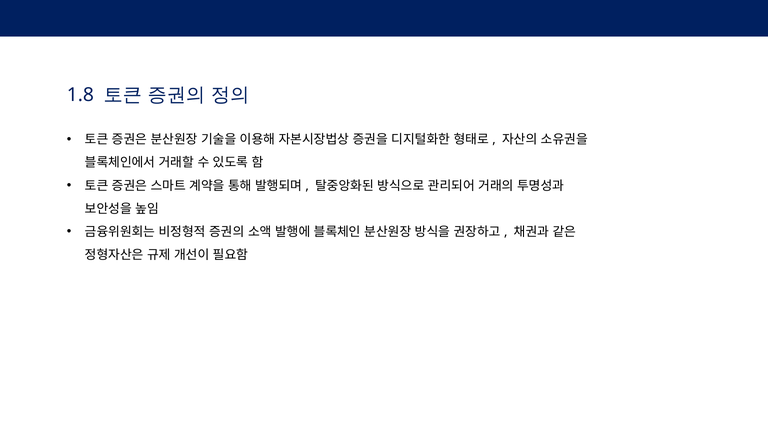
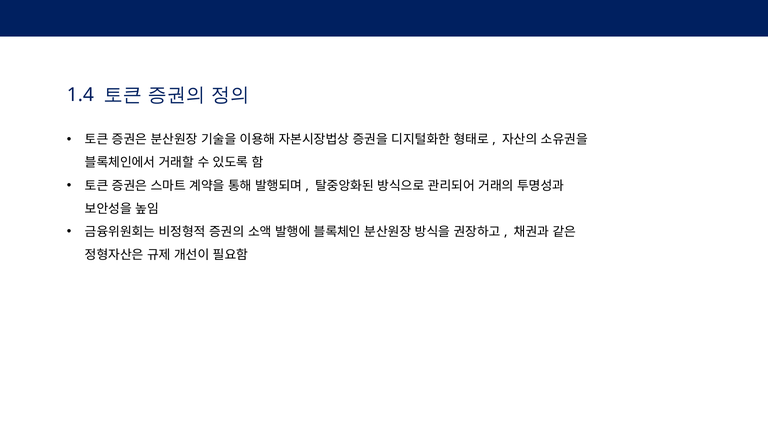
1.8: 1.8 -> 1.4
